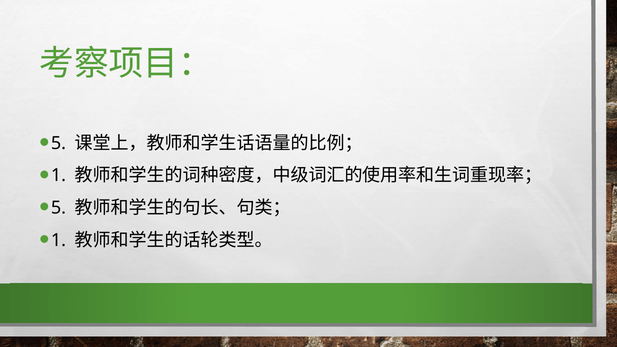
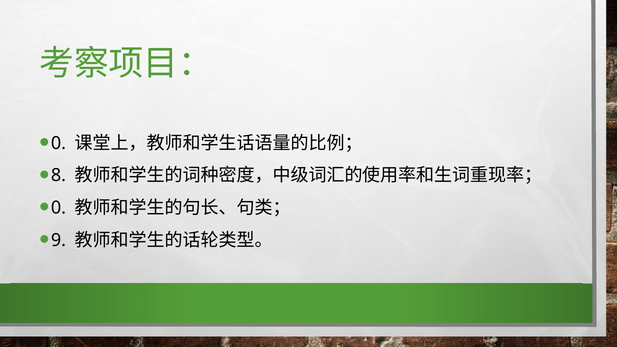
5 at (58, 143): 5 -> 0
1 at (58, 175): 1 -> 8
5 at (58, 208): 5 -> 0
1 at (58, 240): 1 -> 9
